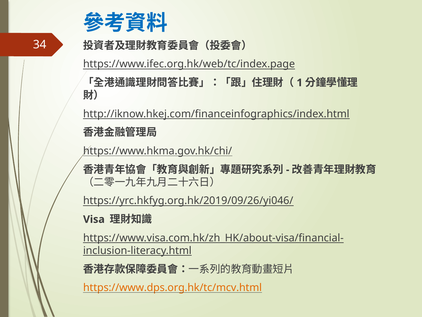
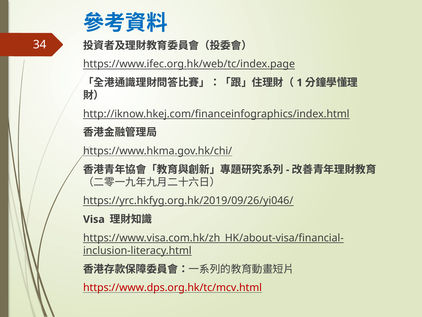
https://www.dps.org.hk/tc/mcv.html colour: orange -> red
